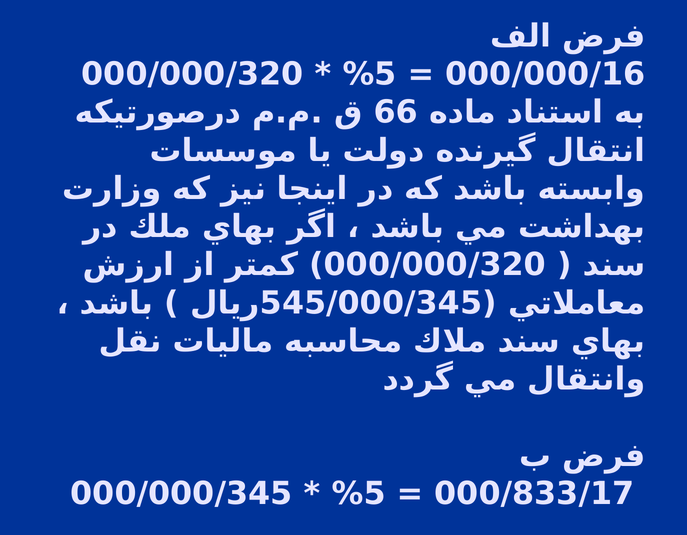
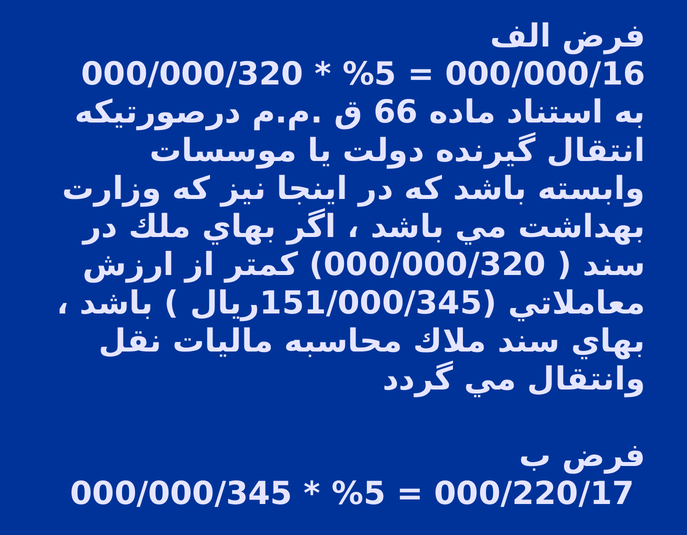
545/000/345: 545/000/345 -> 151/000/345
000/833/17: 000/833/17 -> 000/220/17
